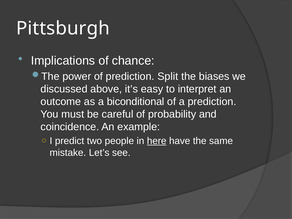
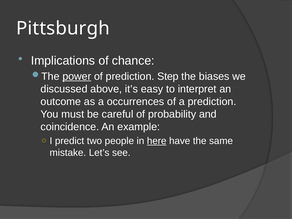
power underline: none -> present
Split: Split -> Step
biconditional: biconditional -> occurrences
